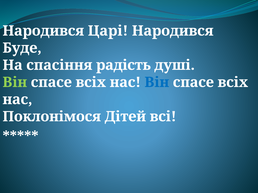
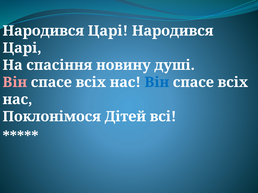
Буде at (22, 48): Буде -> Царі
радість: радість -> новину
Він at (15, 82) colour: light green -> pink
